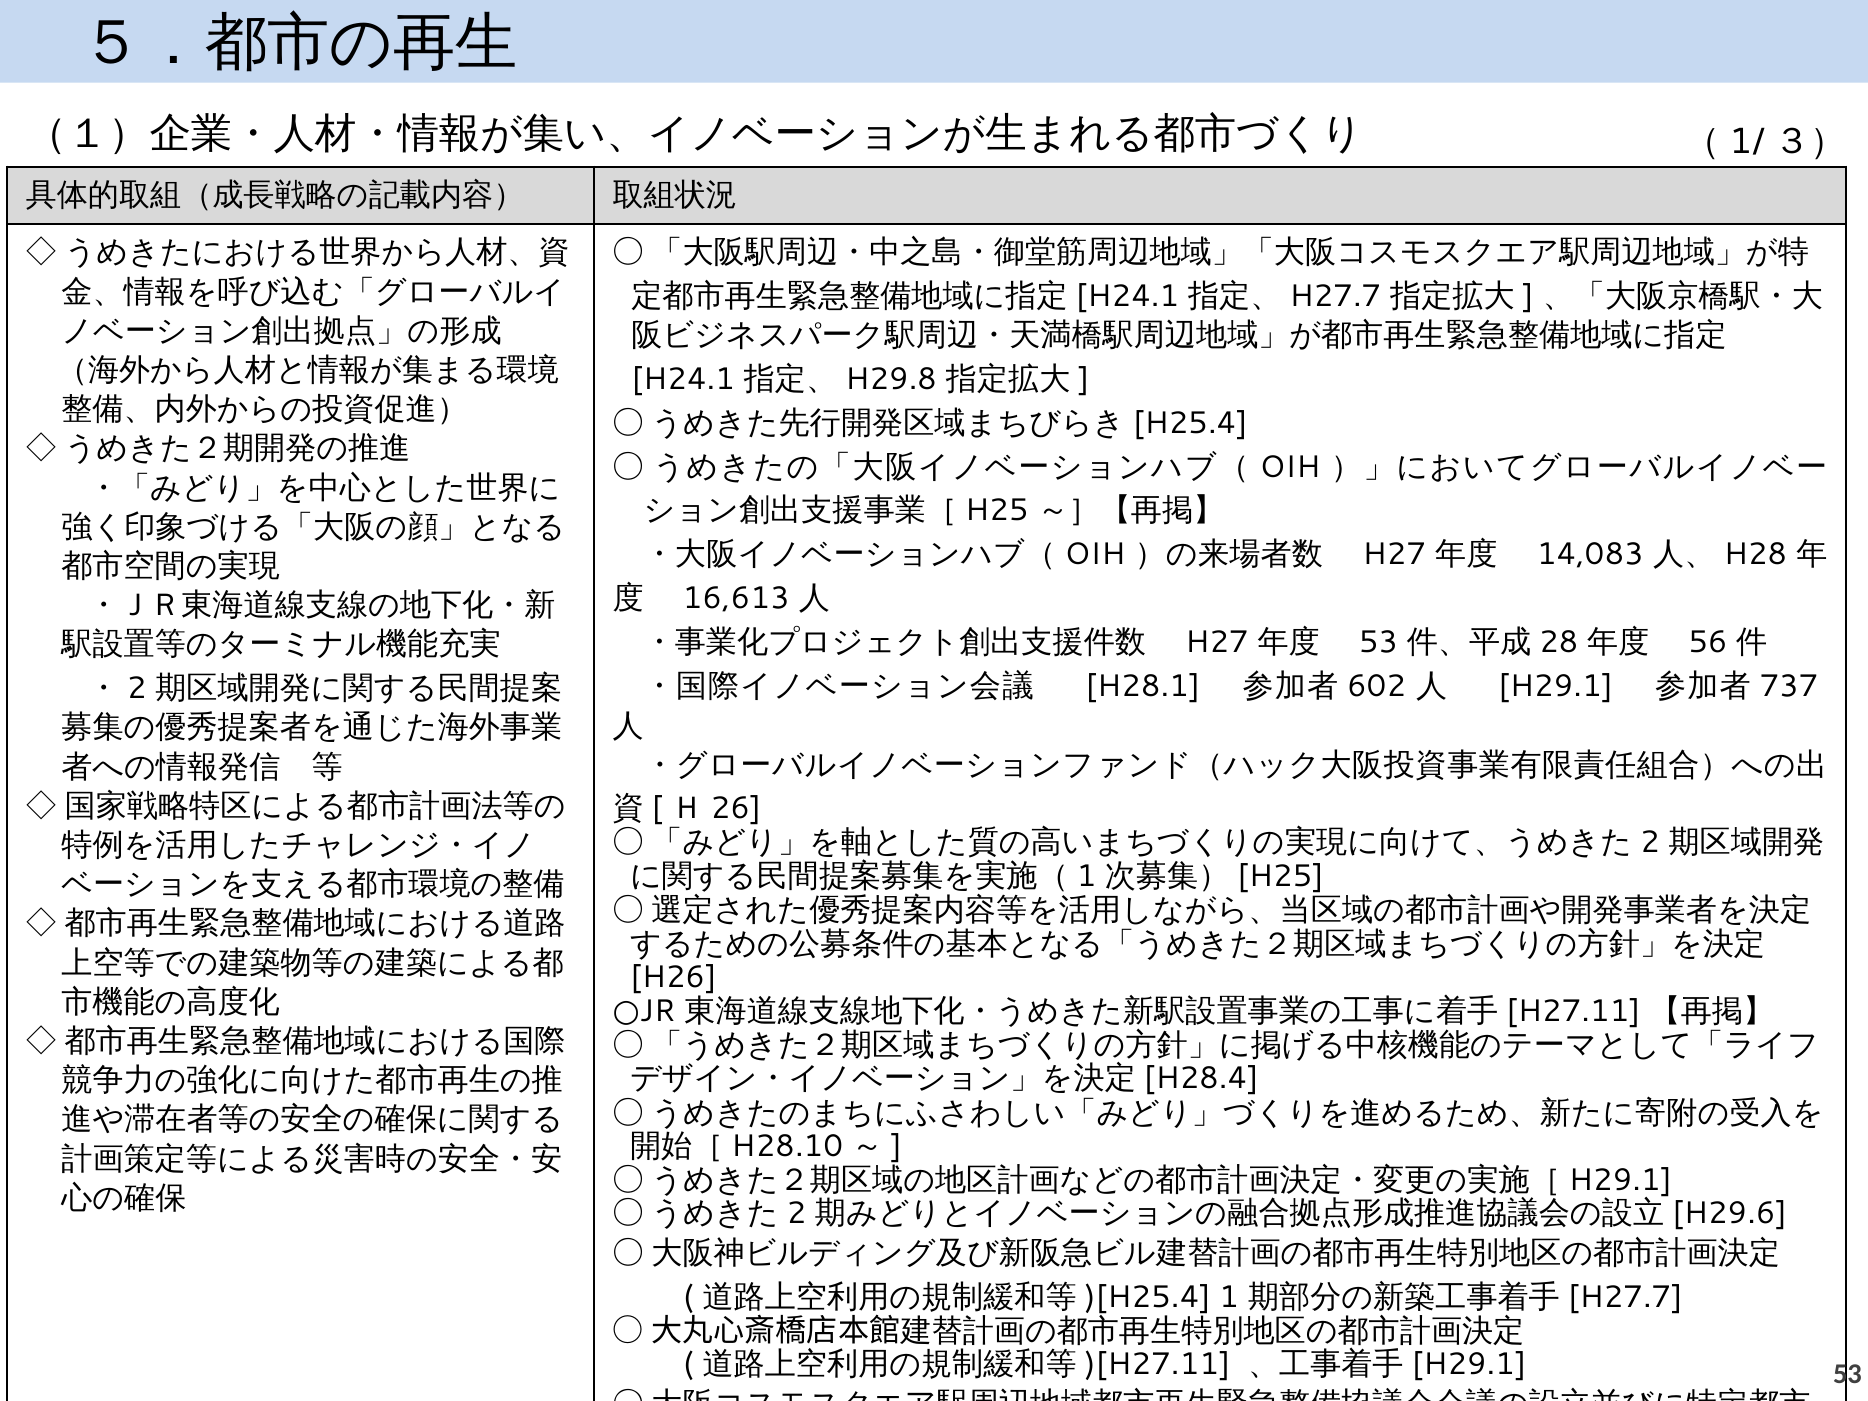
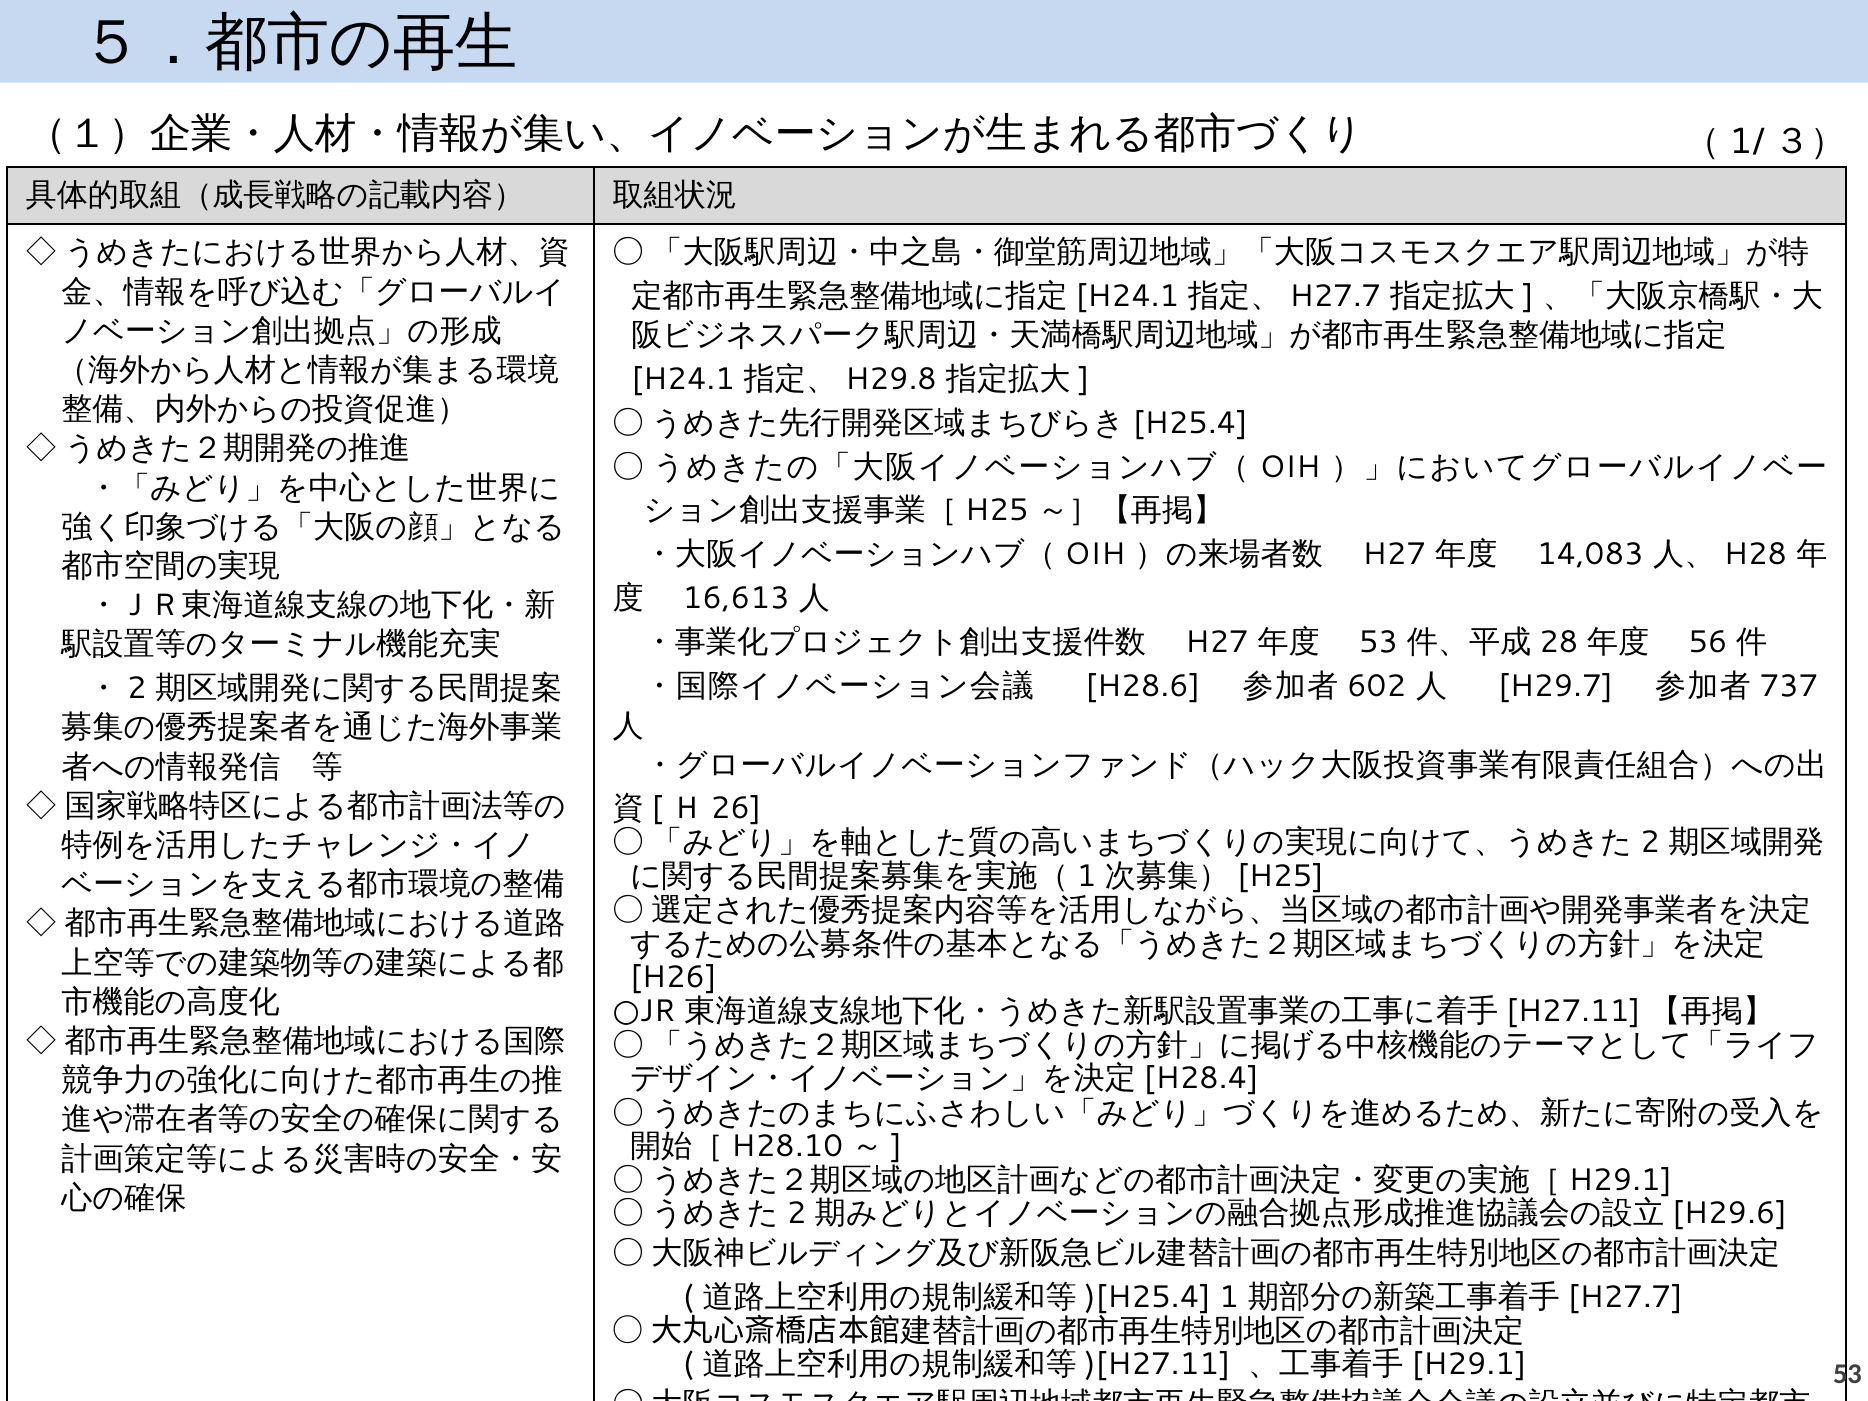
H28.1: H28.1 -> H28.6
H29.1 at (1556, 686): H29.1 -> H29.7
